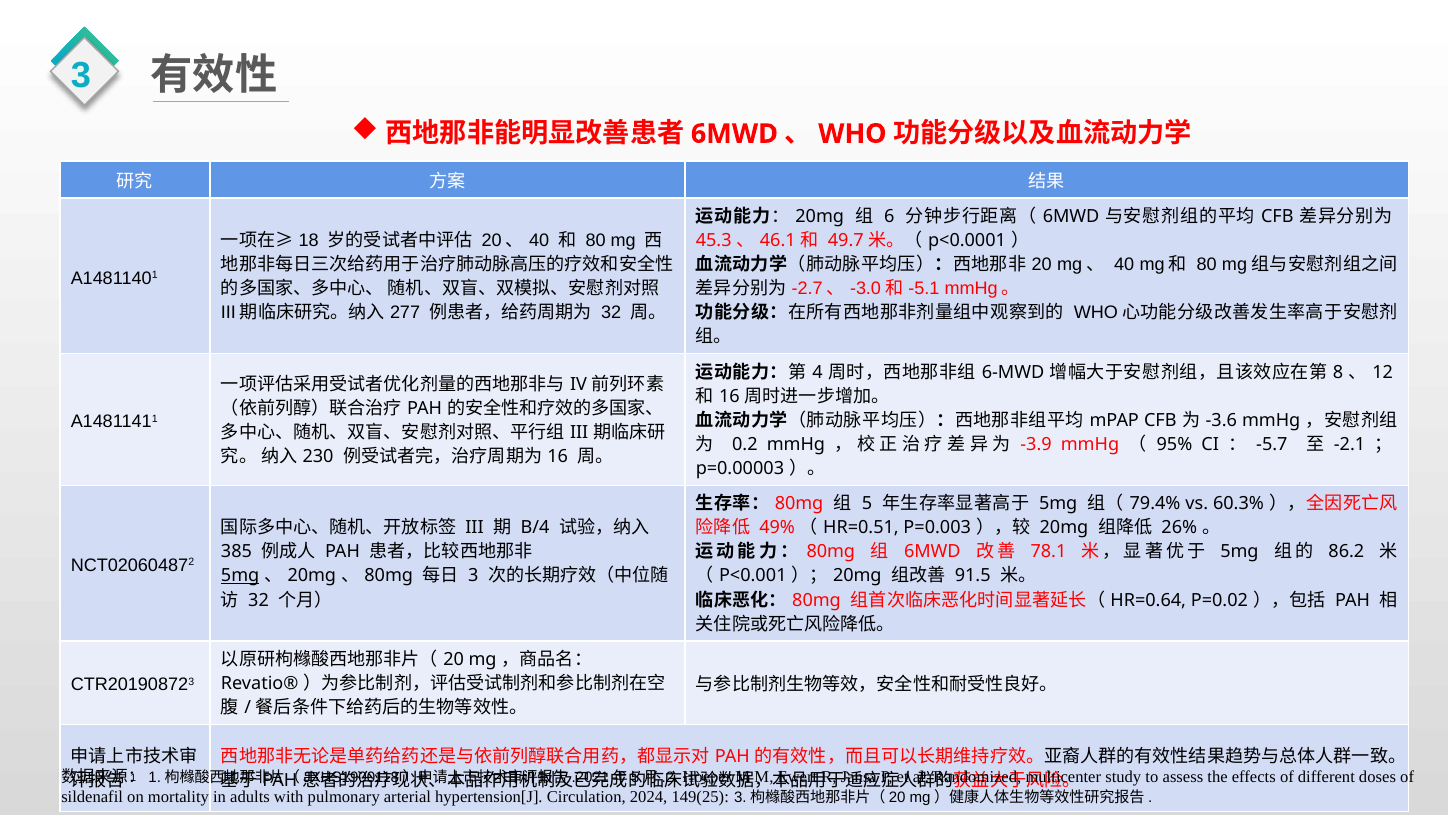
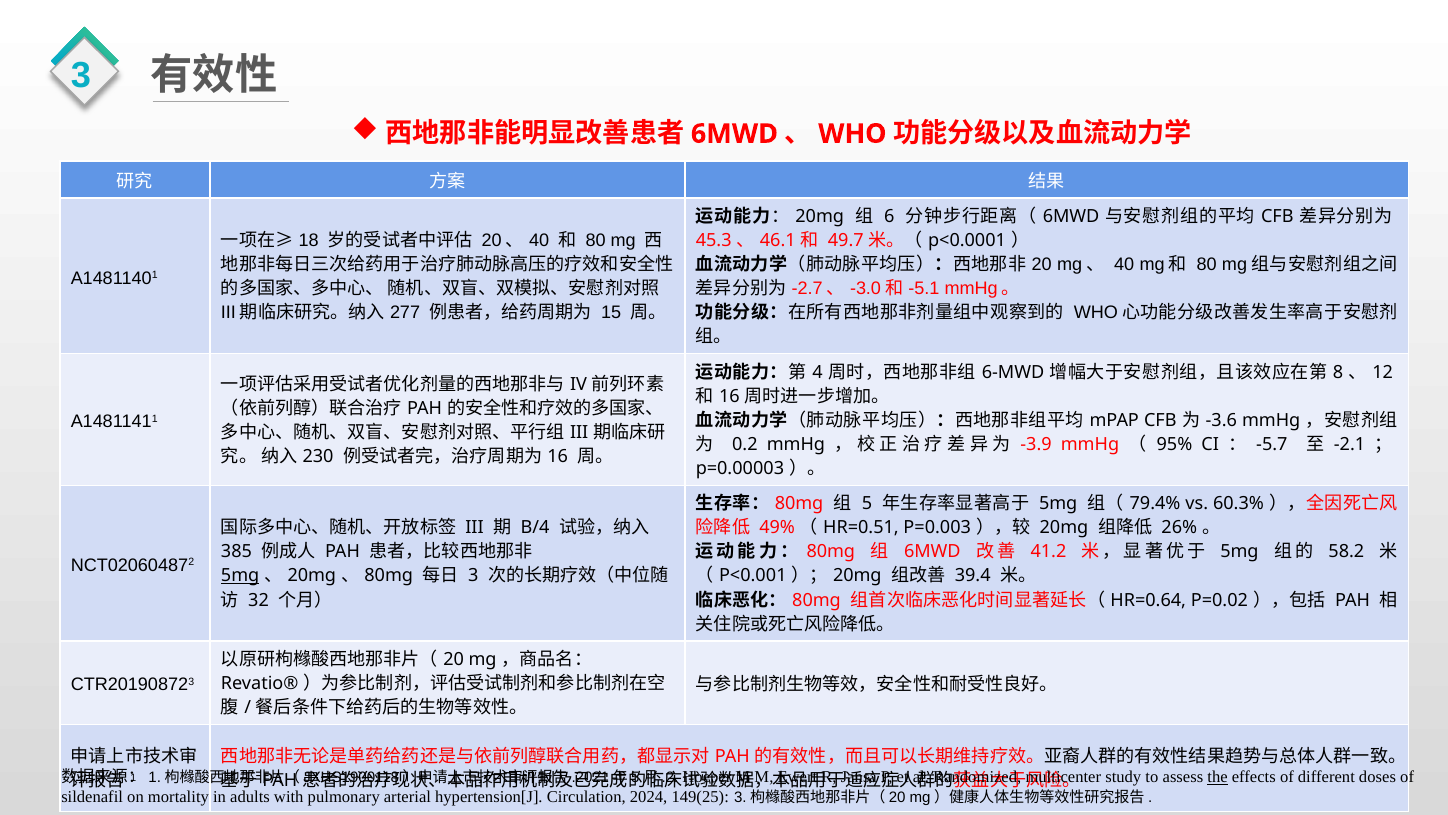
32 at (611, 313): 32 -> 15
78.1: 78.1 -> 41.2
86.2: 86.2 -> 58.2
91.5: 91.5 -> 39.4
the underline: none -> present
